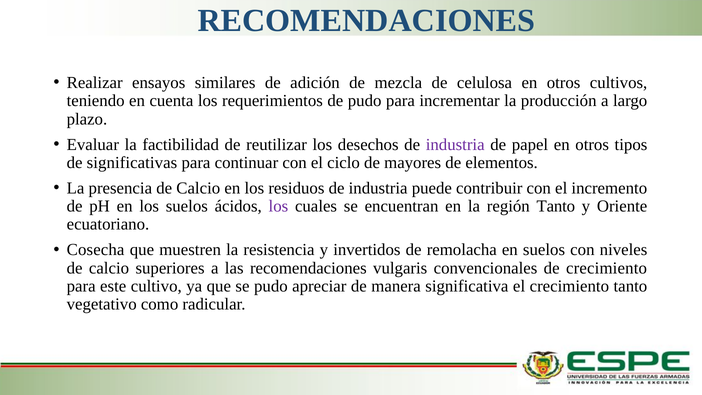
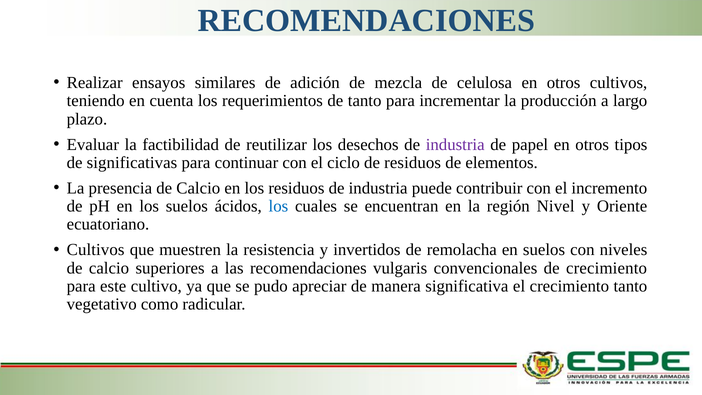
de pudo: pudo -> tanto
de mayores: mayores -> residuos
los at (278, 206) colour: purple -> blue
región Tanto: Tanto -> Nivel
Cosecha at (96, 250): Cosecha -> Cultivos
